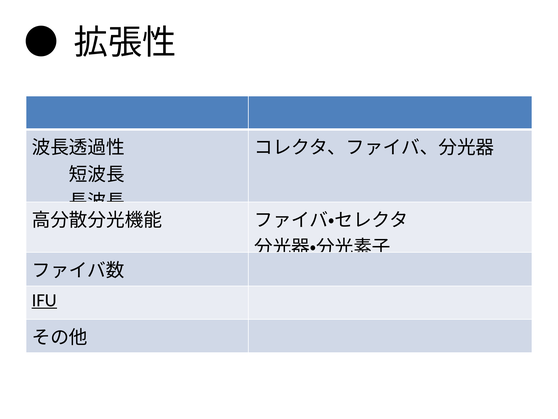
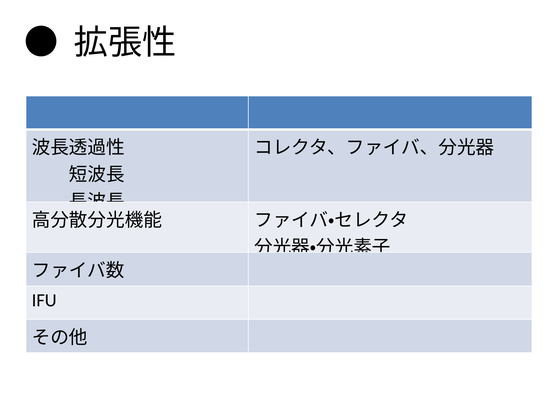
IFU underline: present -> none
